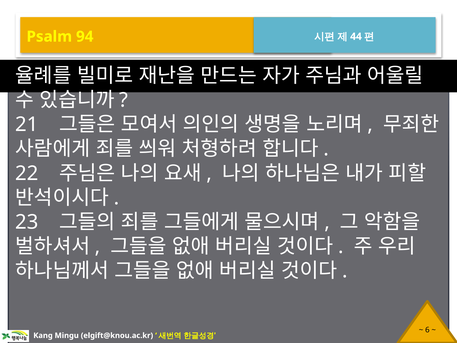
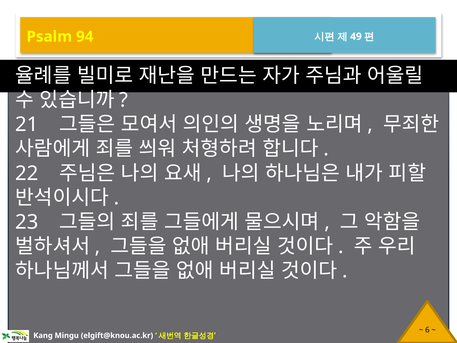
44: 44 -> 49
